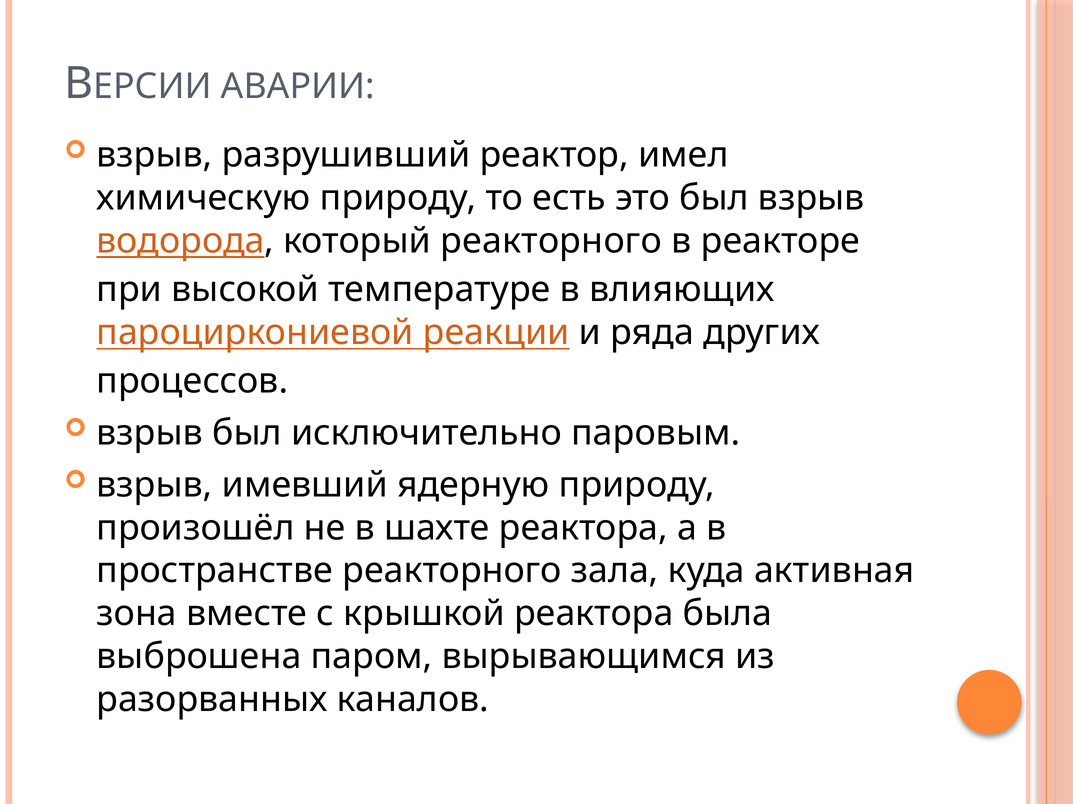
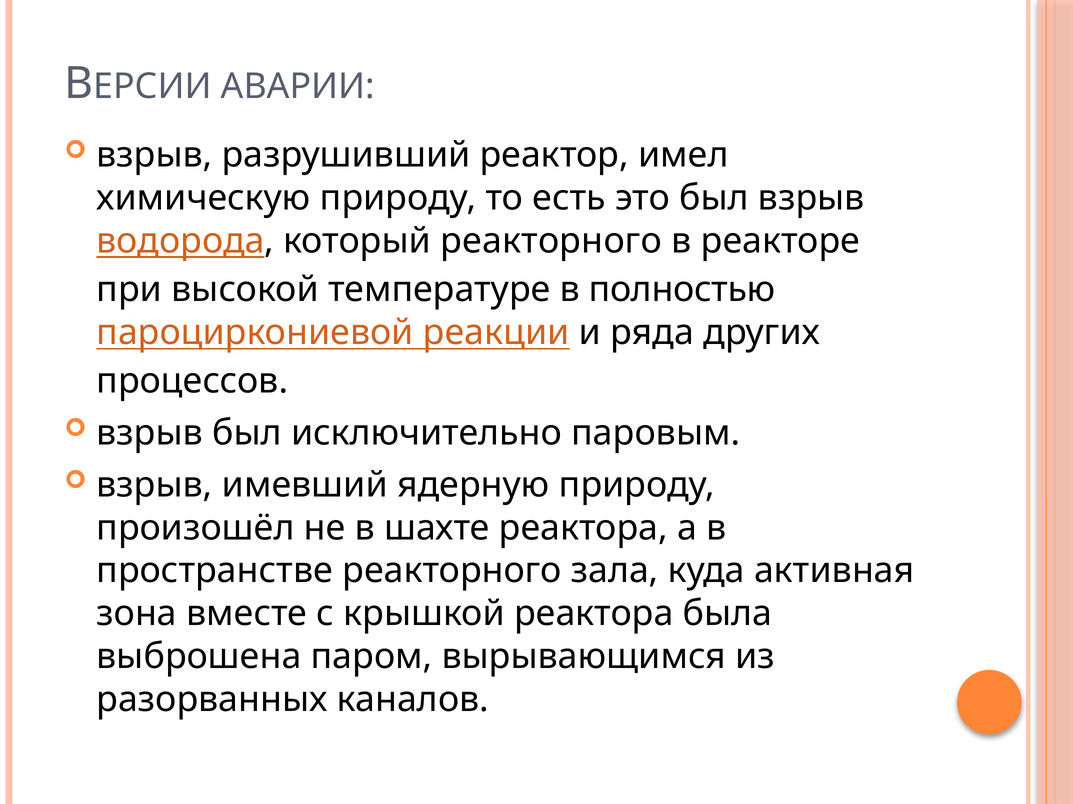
влияющих: влияющих -> полностью
